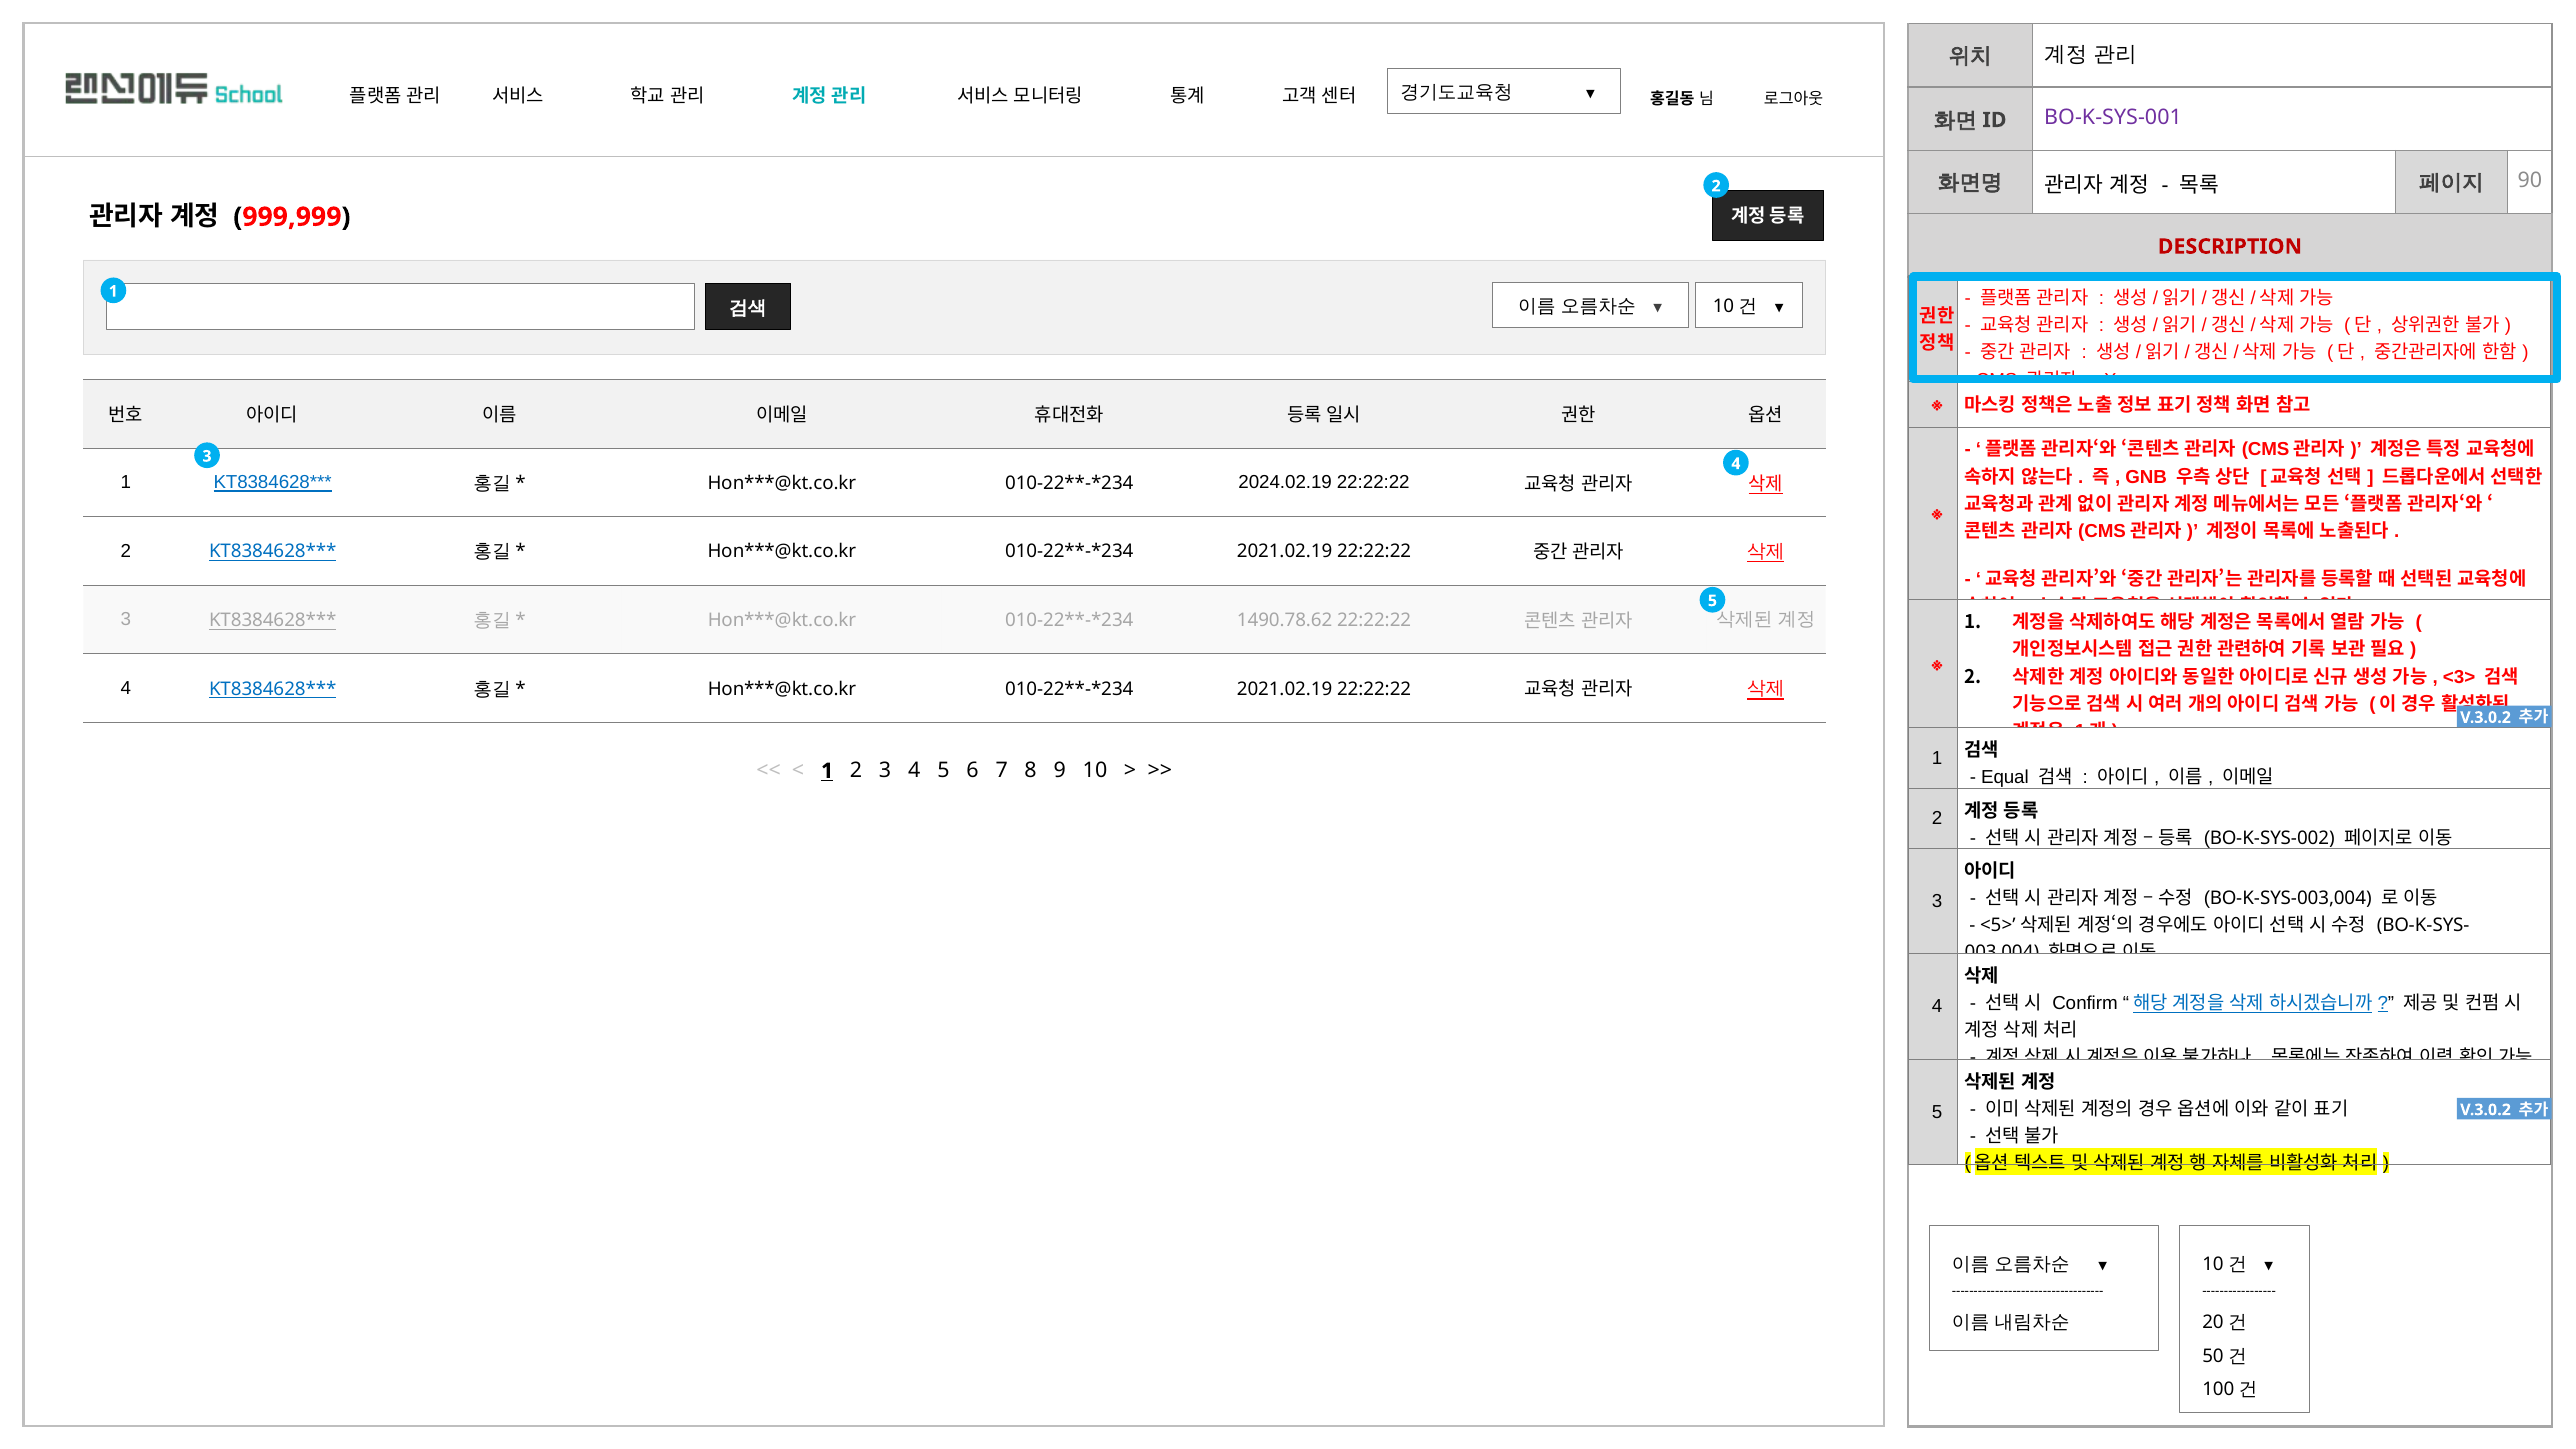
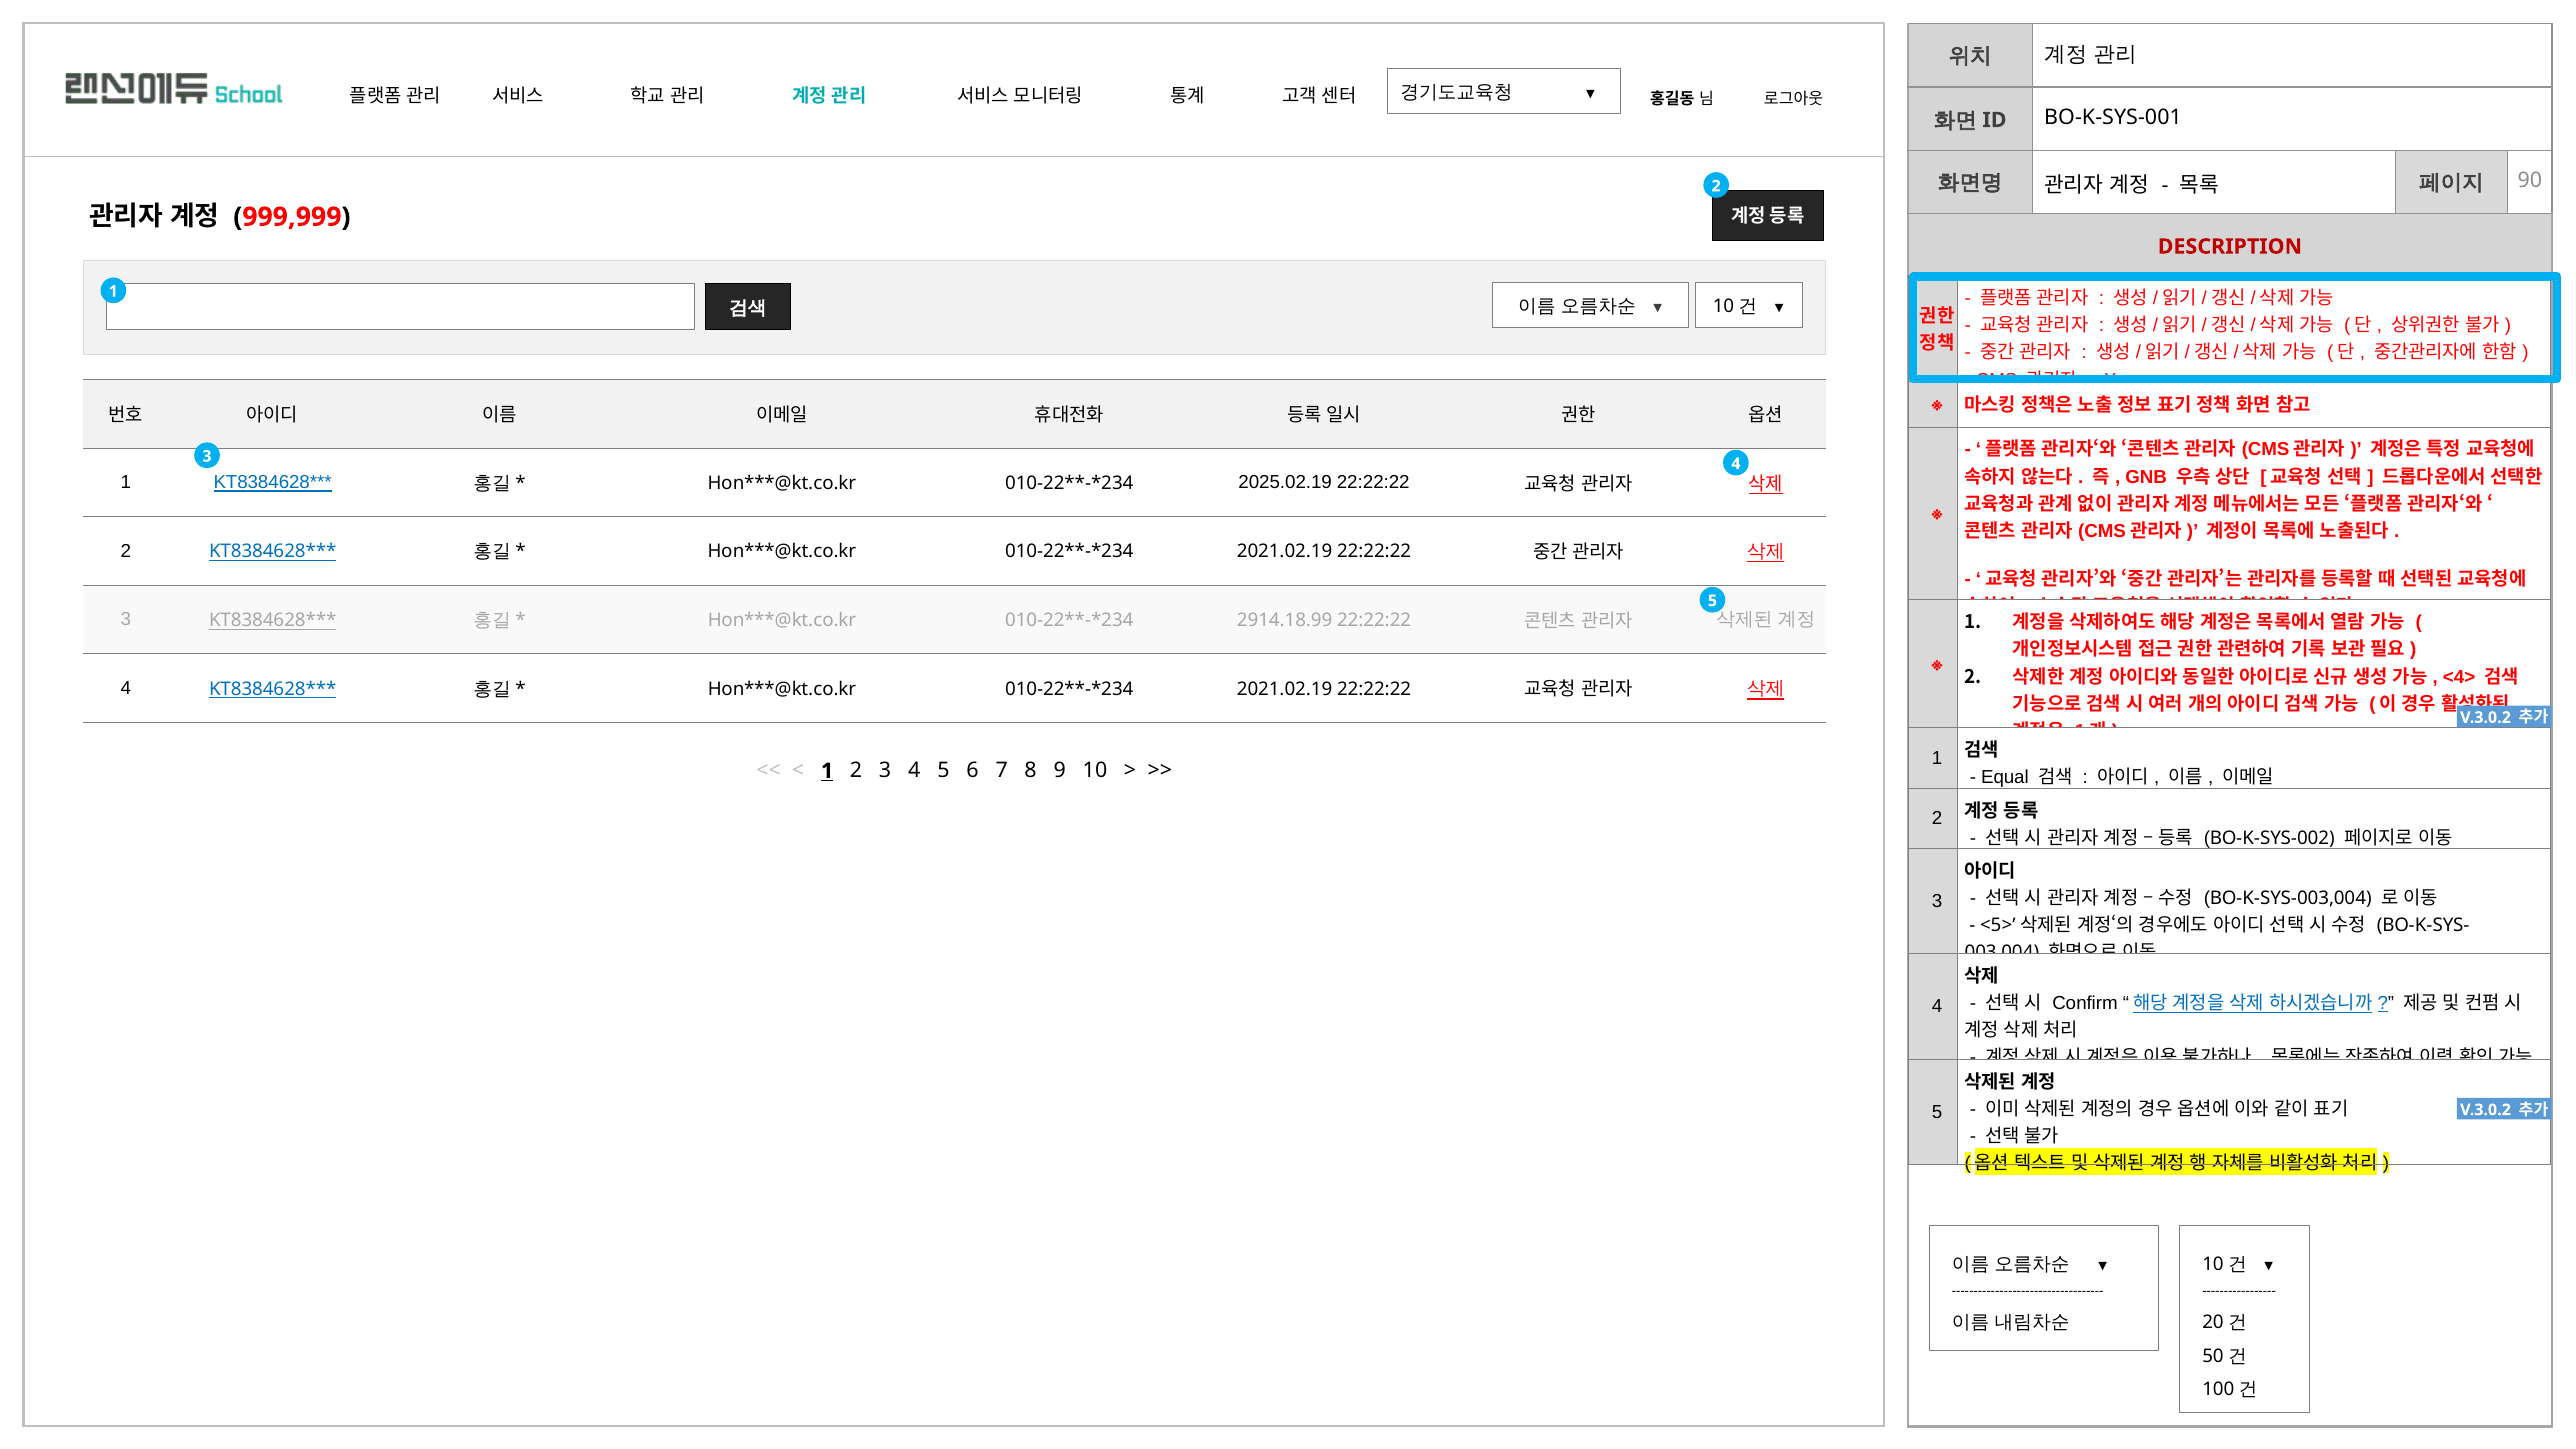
BO-K-SYS-001 colour: purple -> black
2024.02.19: 2024.02.19 -> 2025.02.19
1490.78.62: 1490.78.62 -> 2914.18.99
<3> at (2459, 677): <3> -> <4>
